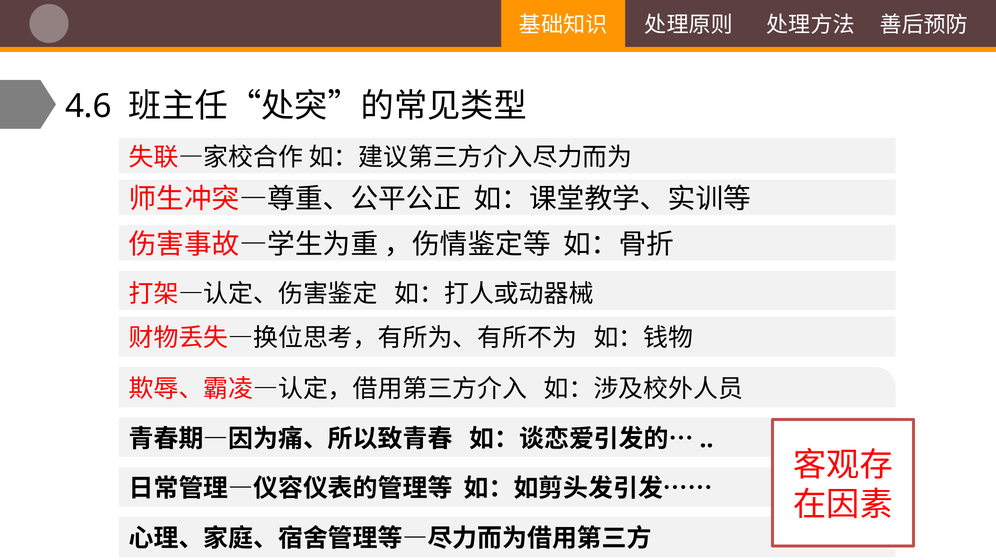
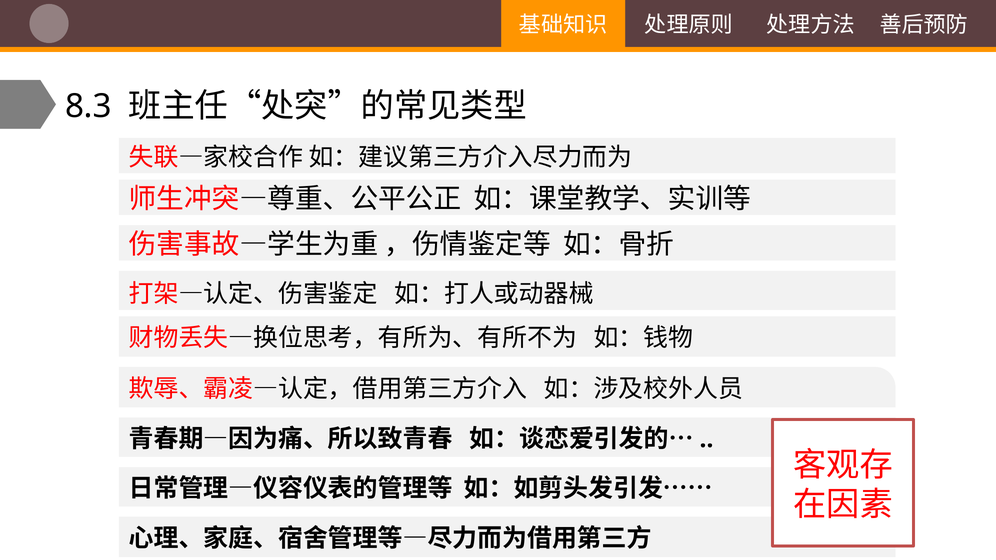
4.6: 4.6 -> 8.3
